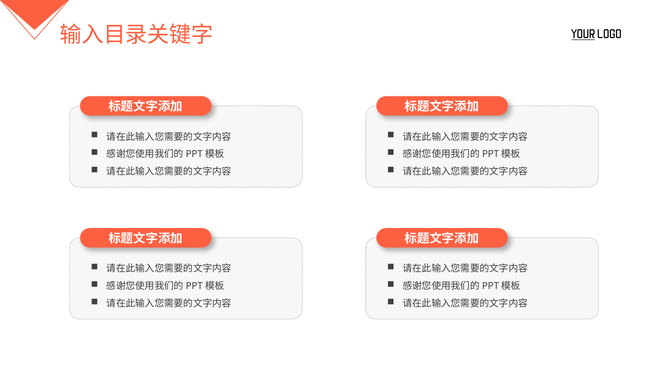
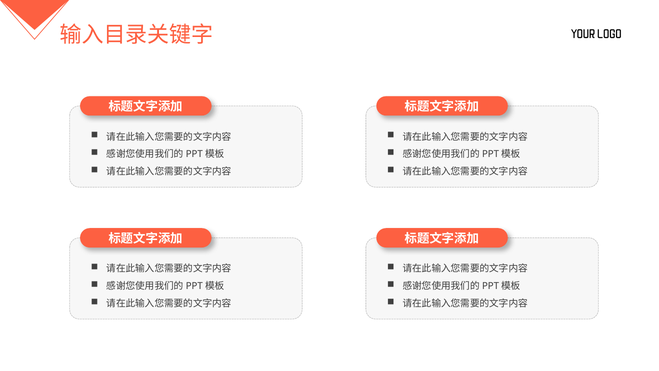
YOUR underline: present -> none
